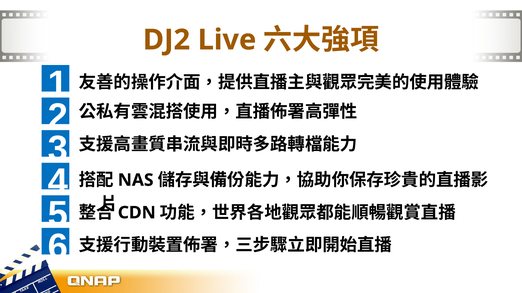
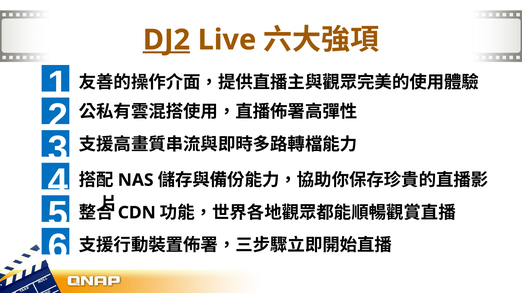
DJ2 underline: none -> present
